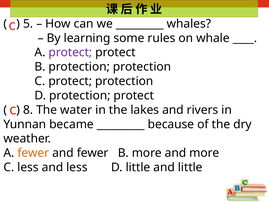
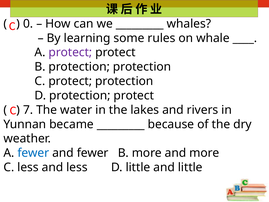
5: 5 -> 0
8: 8 -> 7
fewer at (33, 153) colour: orange -> blue
